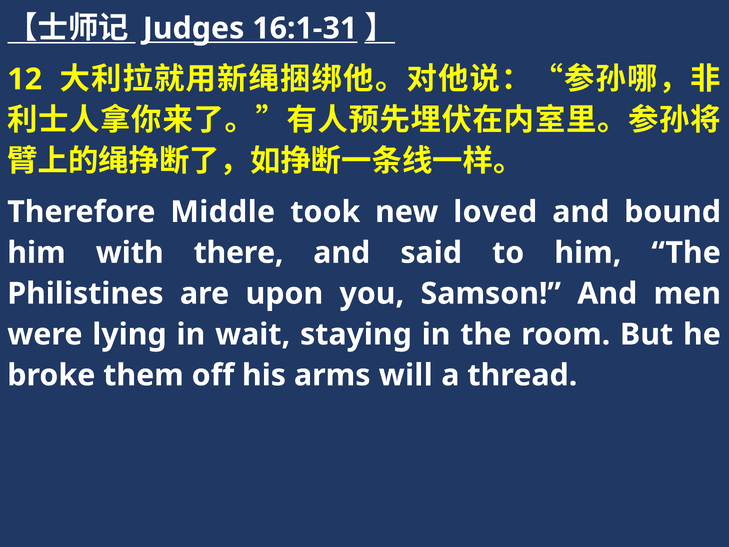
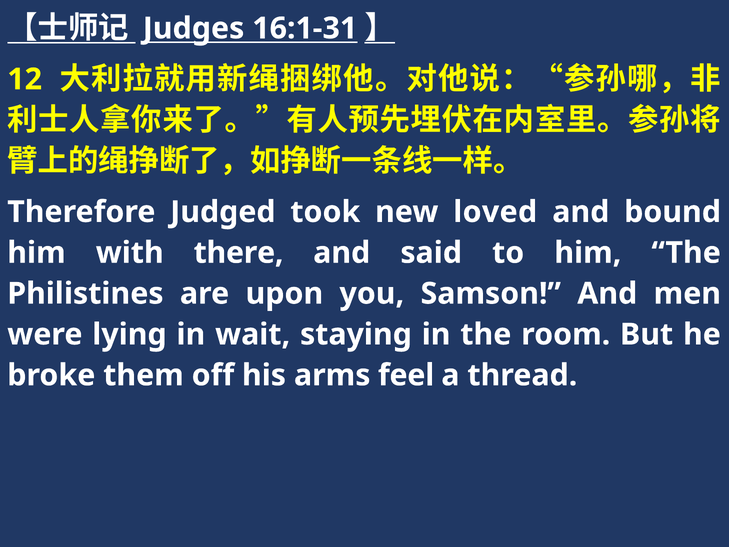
Middle: Middle -> Judged
will: will -> feel
